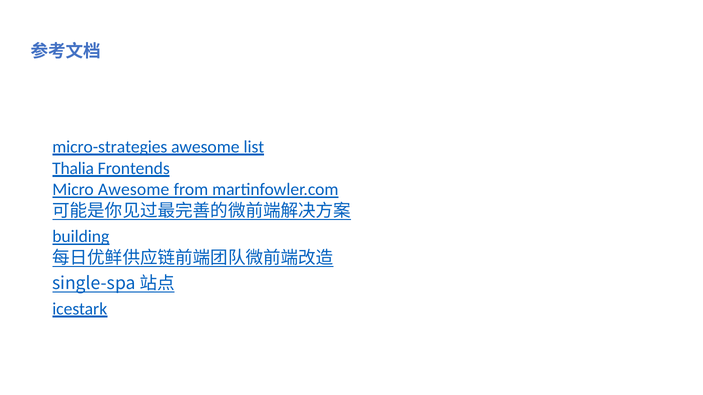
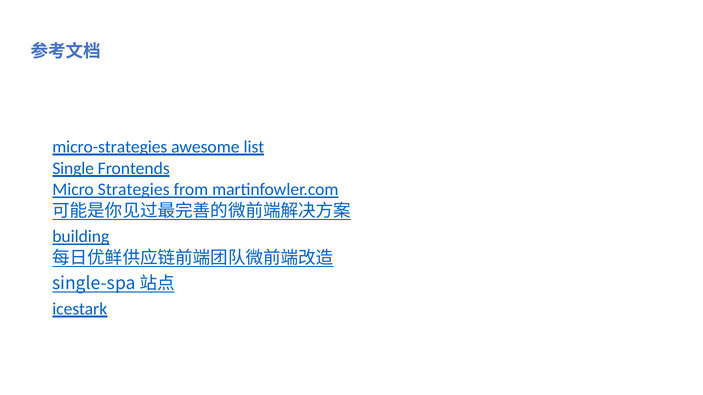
Thalia: Thalia -> Single
Micro Awesome: Awesome -> Strategies
